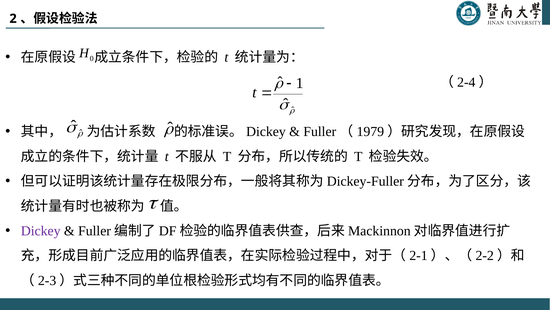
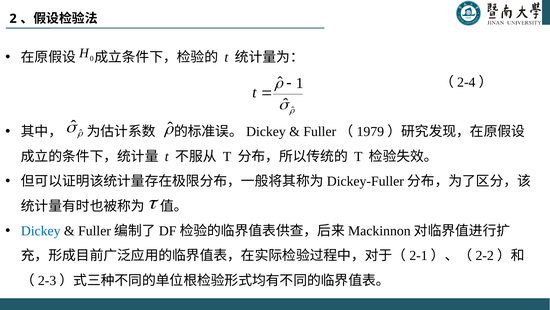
Dickey colour: purple -> blue
